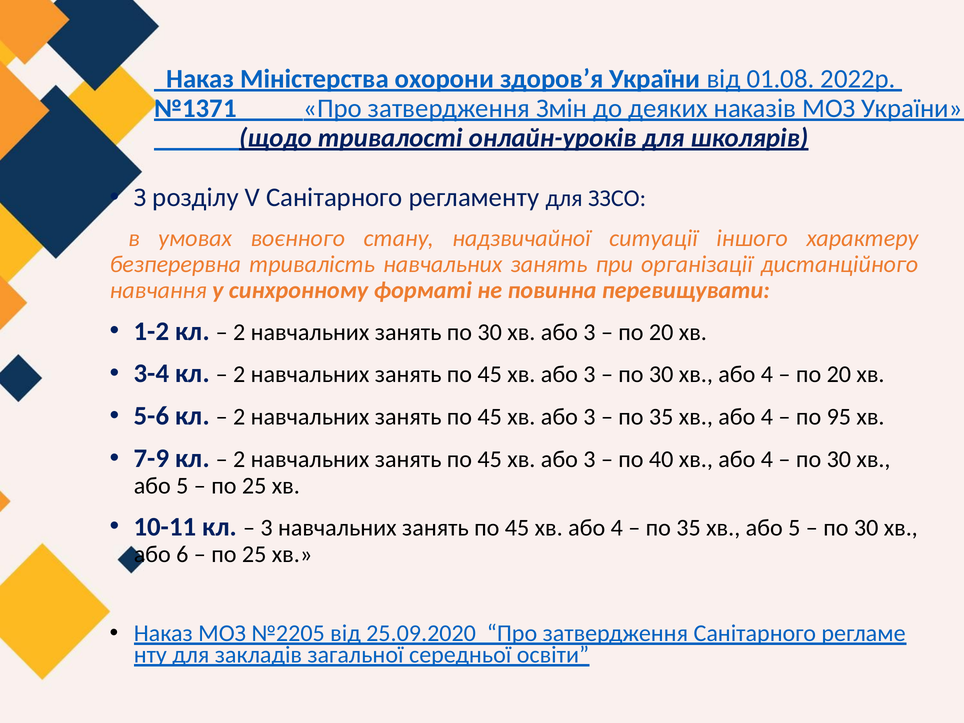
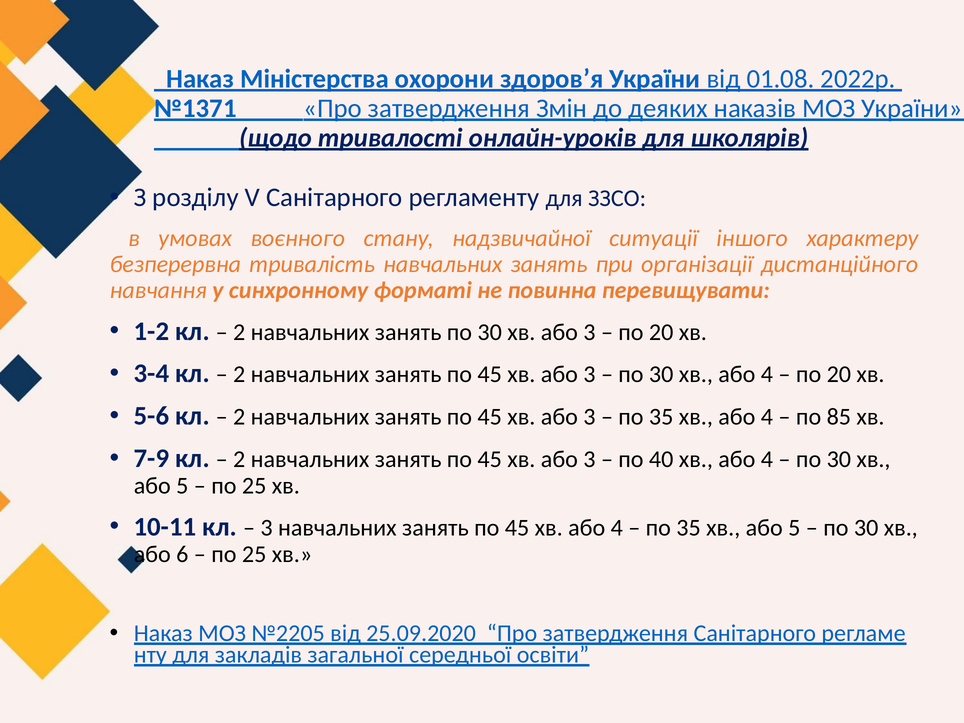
95: 95 -> 85
